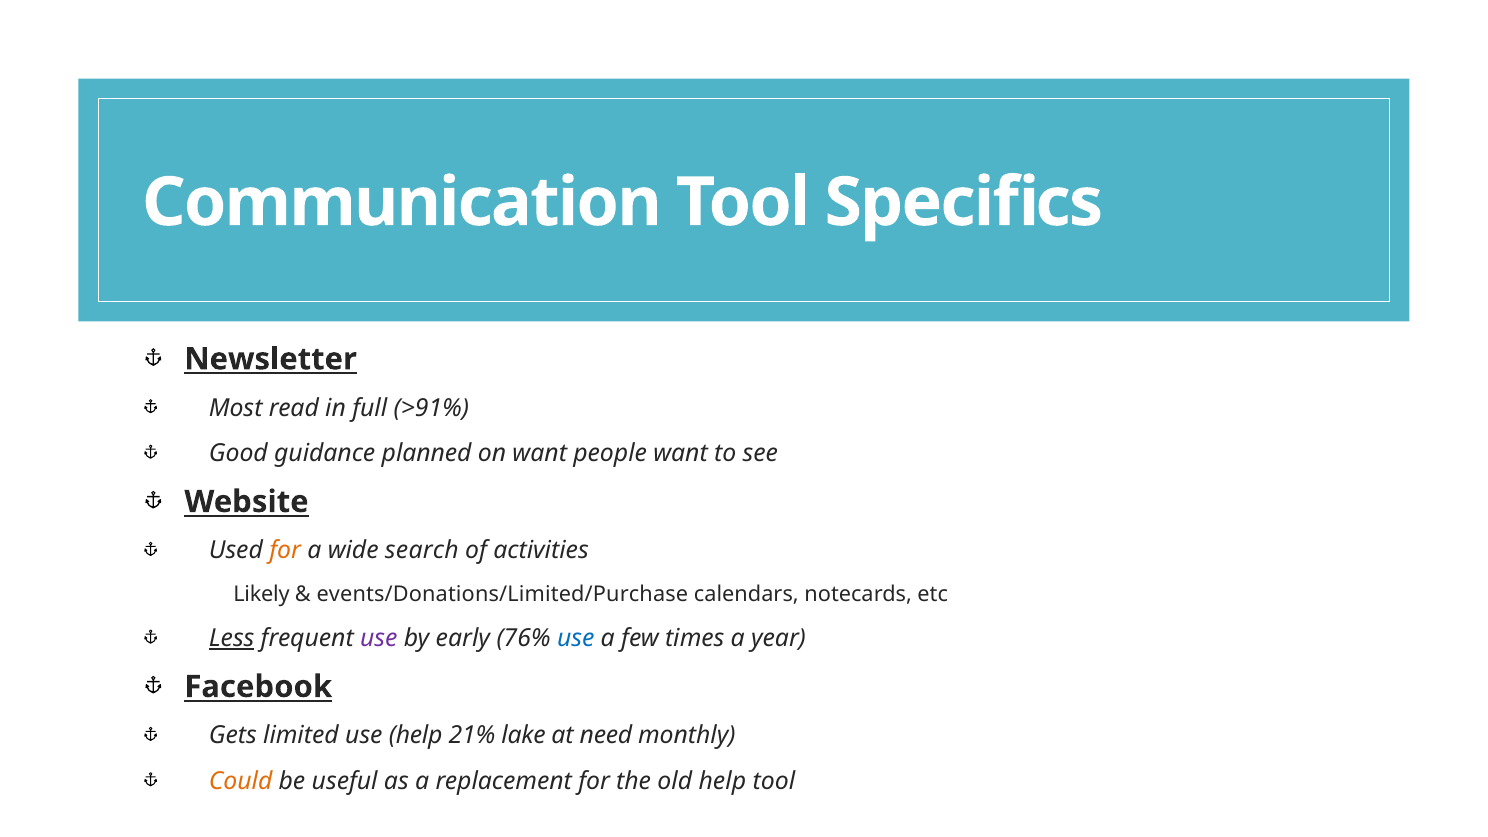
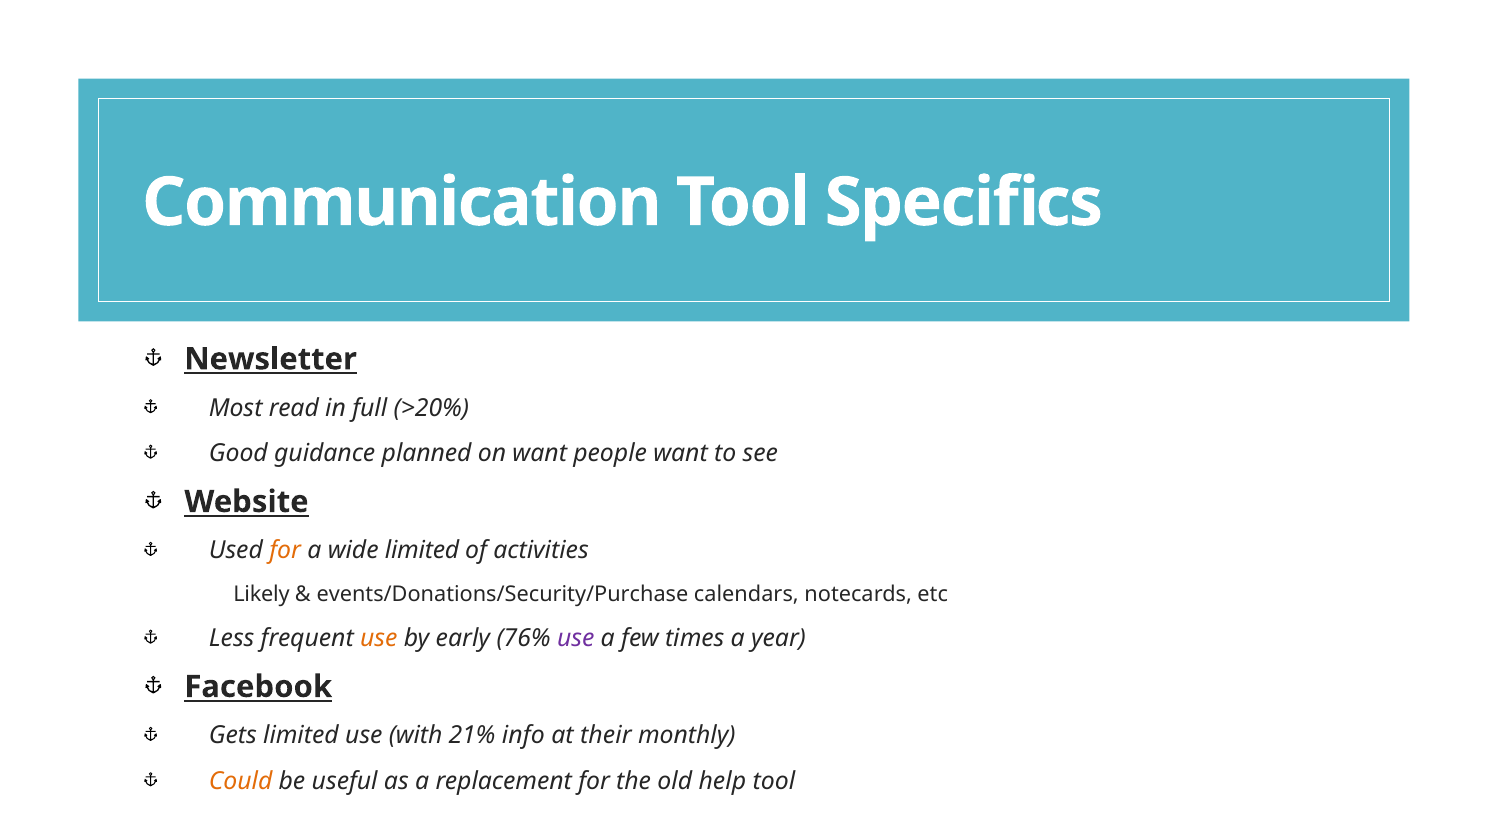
>91%: >91% -> >20%
wide search: search -> limited
events/Donations/Limited/Purchase: events/Donations/Limited/Purchase -> events/Donations/Security/Purchase
Less underline: present -> none
use at (379, 638) colour: purple -> orange
use at (576, 638) colour: blue -> purple
use help: help -> with
lake: lake -> info
need: need -> their
